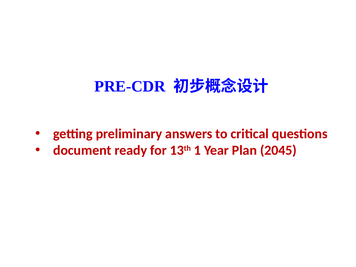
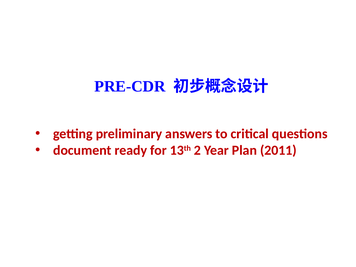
1: 1 -> 2
2045: 2045 -> 2011
